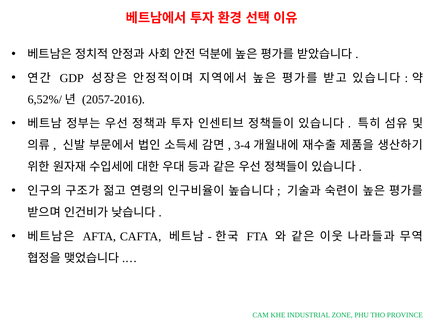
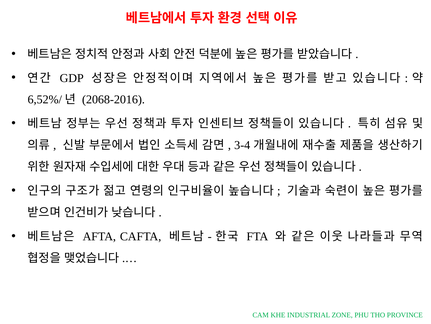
2057-2016: 2057-2016 -> 2068-2016
